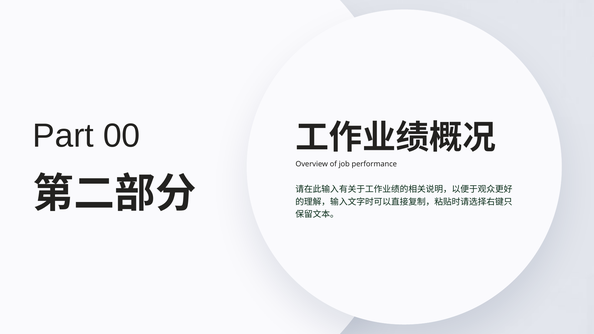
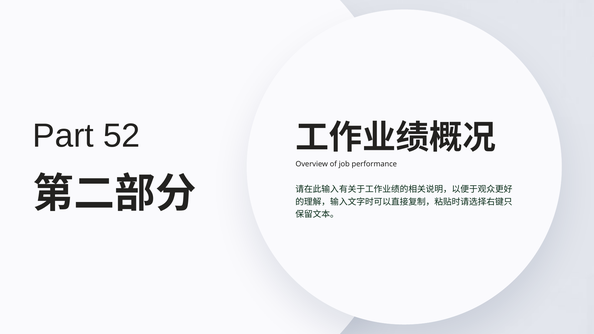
00: 00 -> 52
